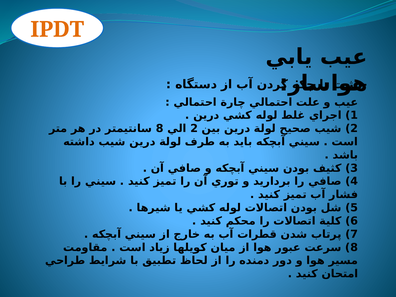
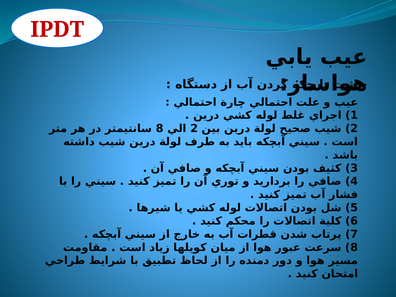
IPDT colour: orange -> red
